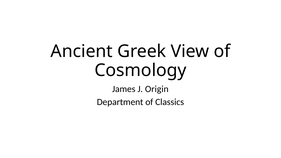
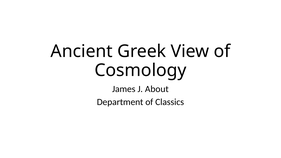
Origin: Origin -> About
